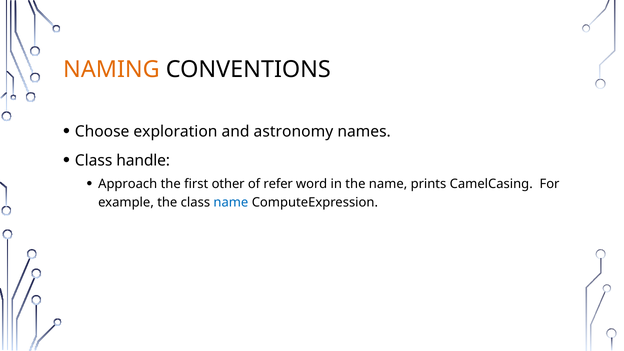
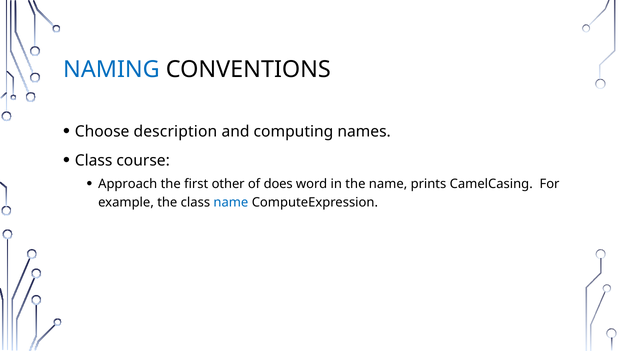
NAMING colour: orange -> blue
exploration: exploration -> description
astronomy: astronomy -> computing
handle: handle -> course
refer: refer -> does
